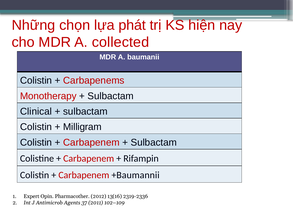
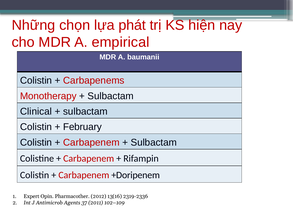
collected: collected -> empirical
Milligram: Milligram -> February
+Baumannii: +Baumannii -> +Doripenem
